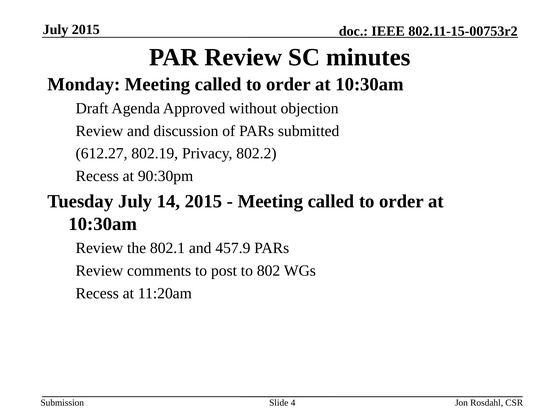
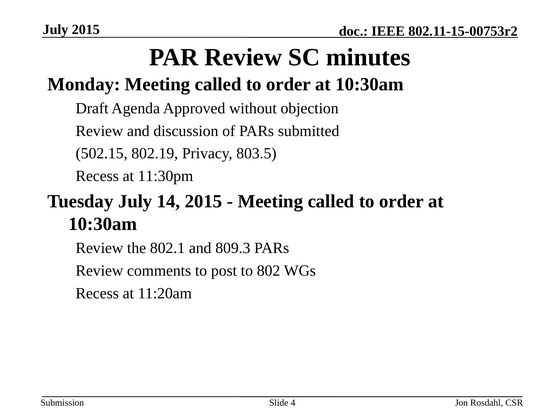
612.27: 612.27 -> 502.15
802.2: 802.2 -> 803.5
90:30pm: 90:30pm -> 11:30pm
457.9: 457.9 -> 809.3
